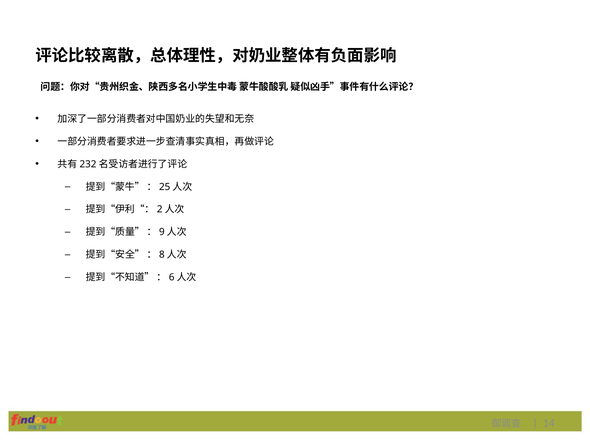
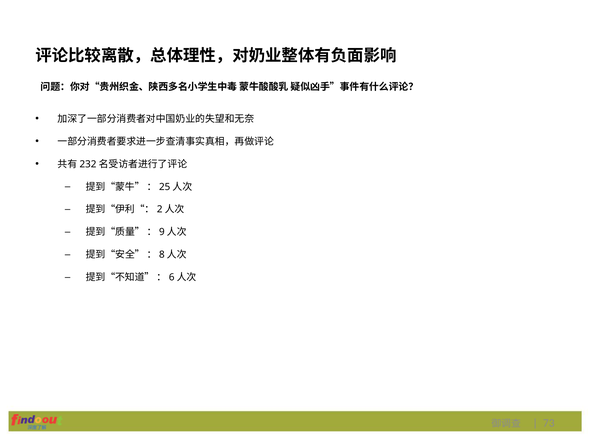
14: 14 -> 73
